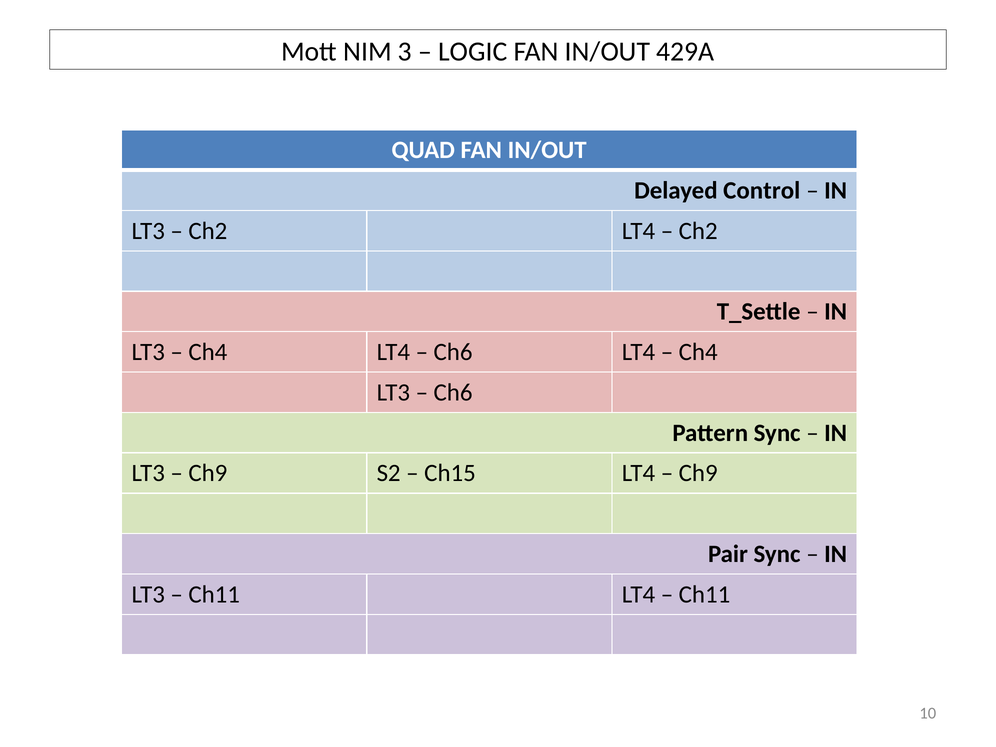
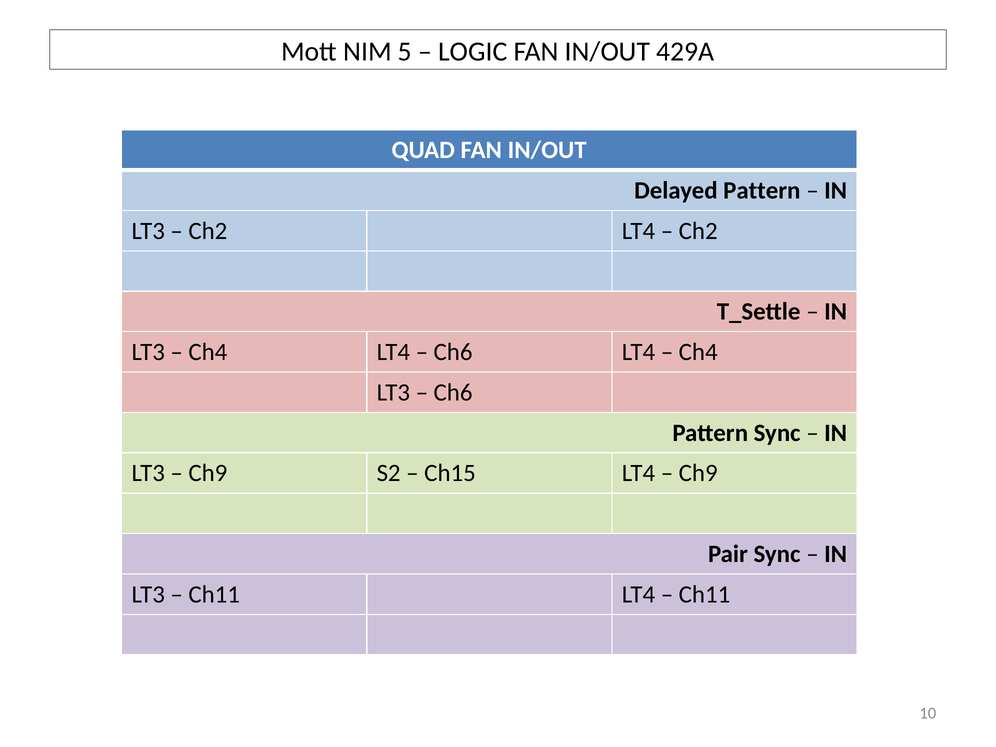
3: 3 -> 5
Delayed Control: Control -> Pattern
